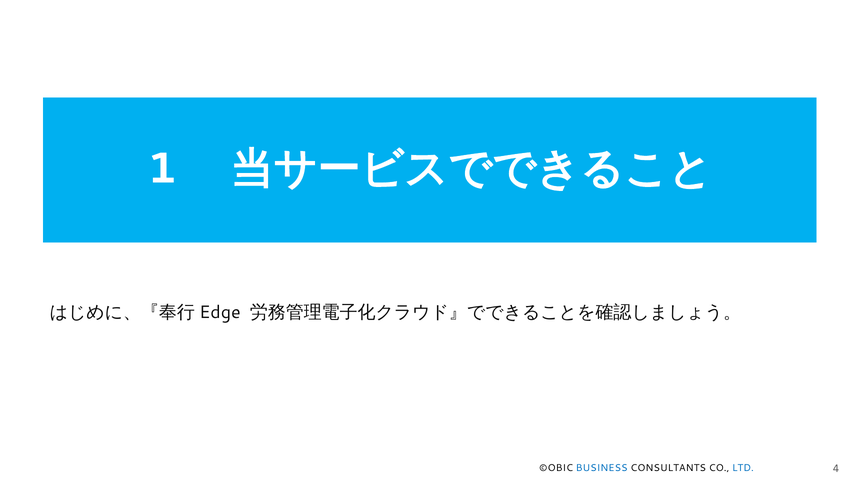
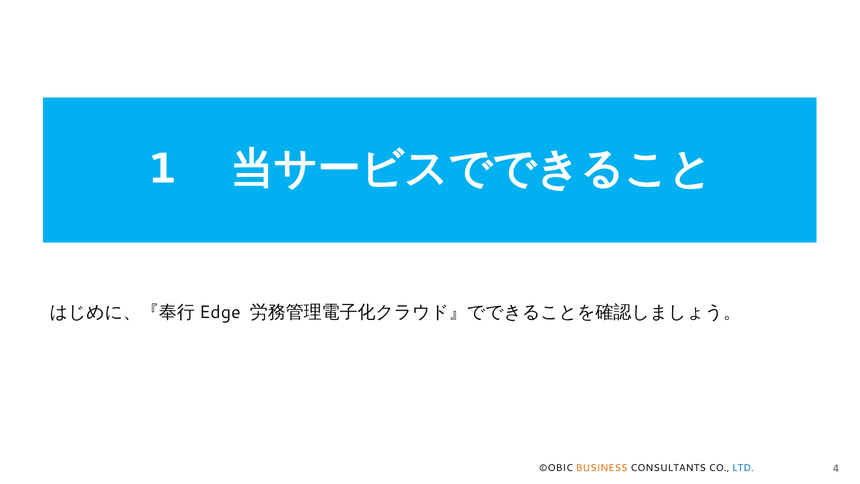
BUSINESS colour: blue -> orange
